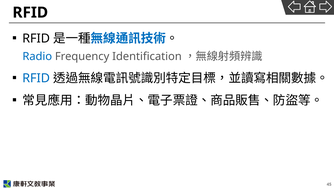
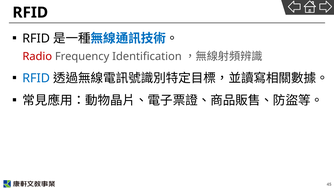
Radio colour: blue -> red
